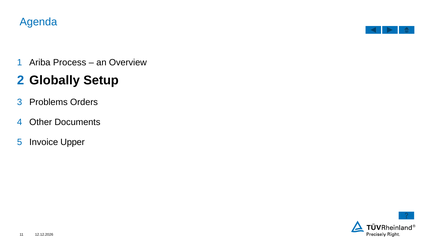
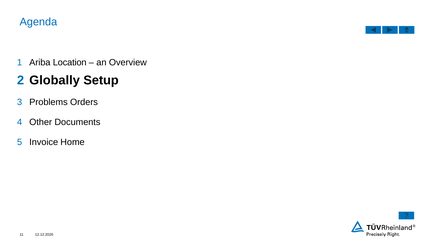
Process: Process -> Location
Upper: Upper -> Home
